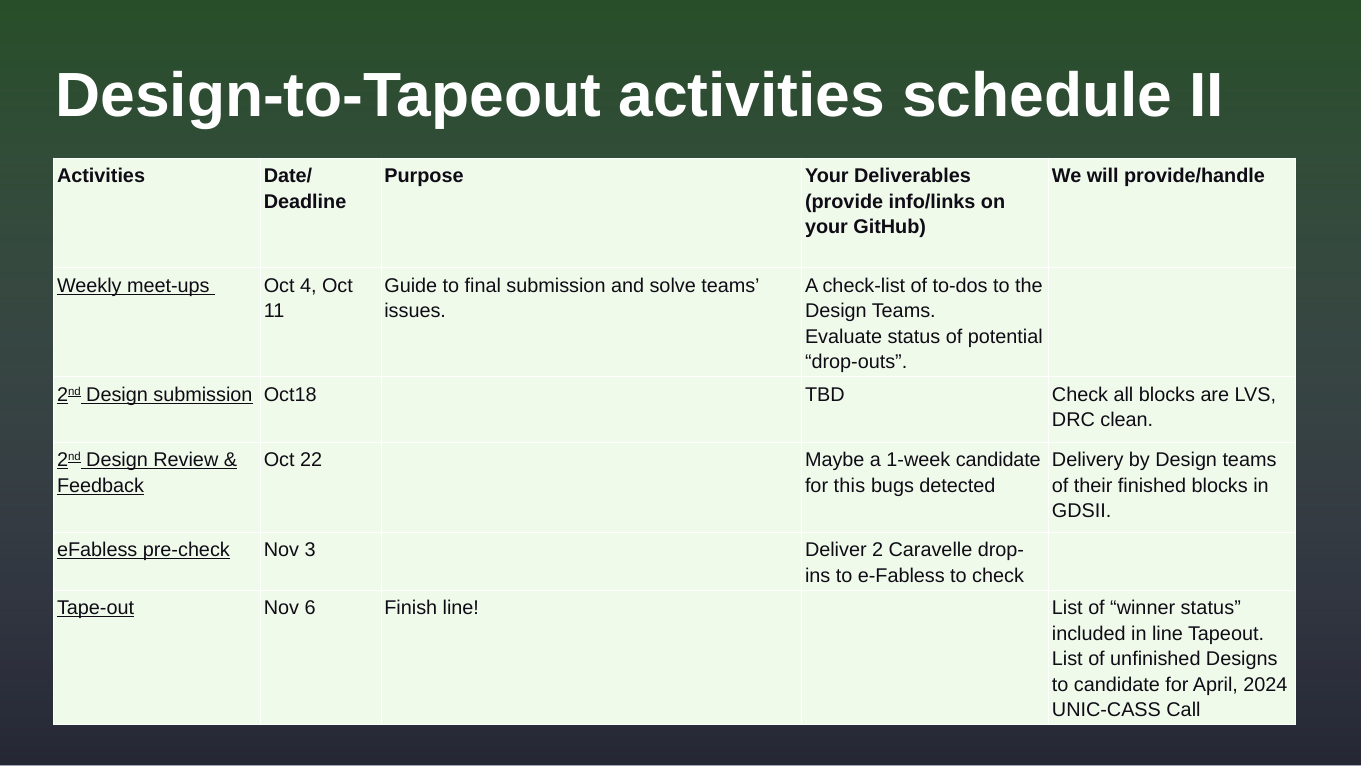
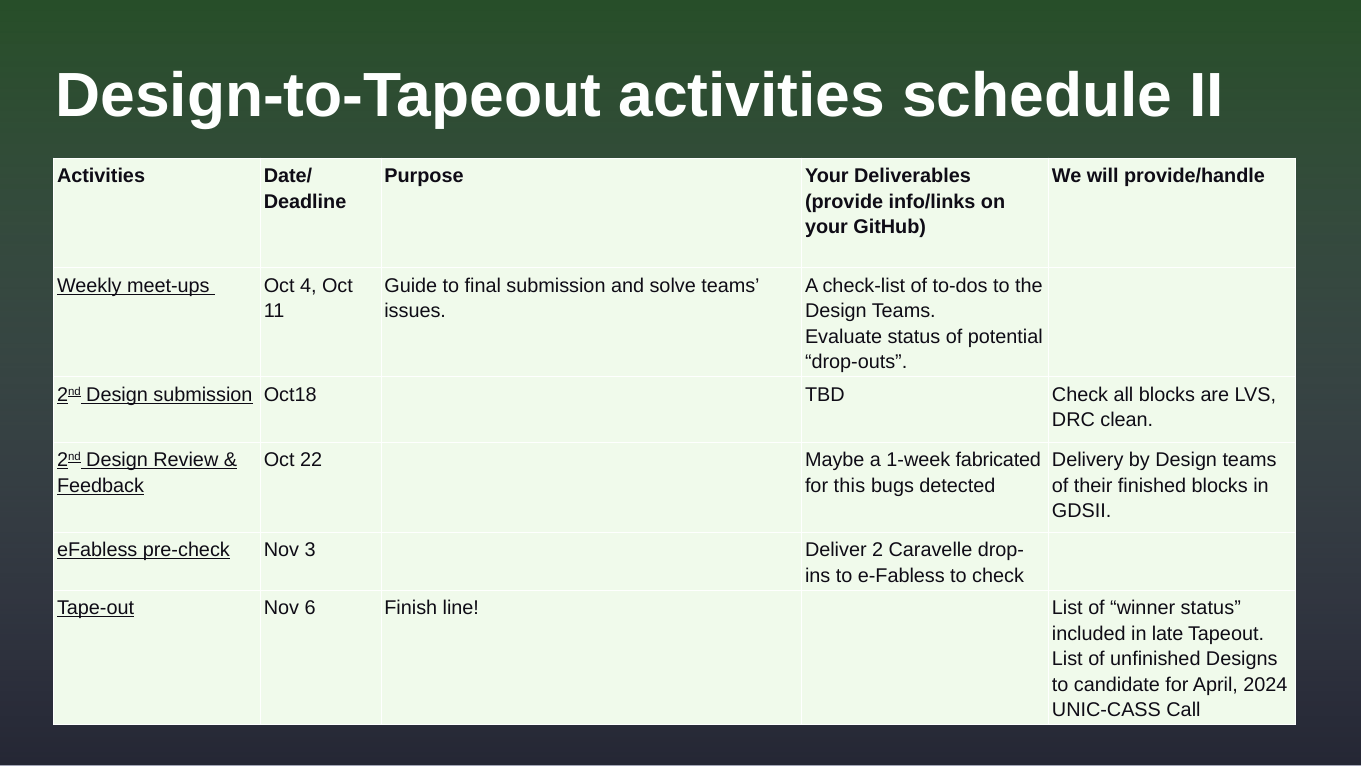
1-week candidate: candidate -> fabricated
in line: line -> late
